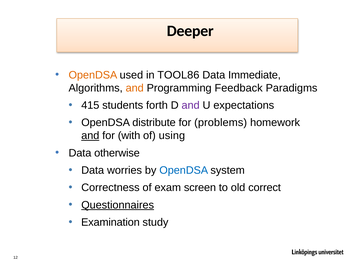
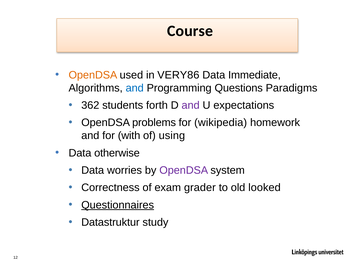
Deeper: Deeper -> Course
TOOL86: TOOL86 -> VERY86
and at (135, 88) colour: orange -> blue
Feedback: Feedback -> Questions
415: 415 -> 362
distribute: distribute -> problems
problems: problems -> wikipedia
and at (90, 136) underline: present -> none
OpenDSA at (184, 170) colour: blue -> purple
screen: screen -> grader
correct: correct -> looked
Examination: Examination -> Datastruktur
